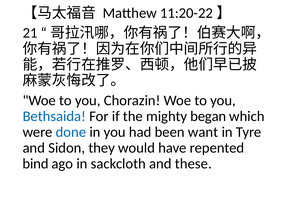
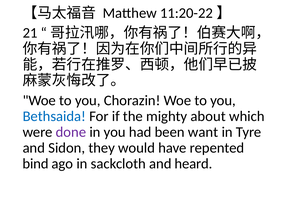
began: began -> about
done colour: blue -> purple
these: these -> heard
